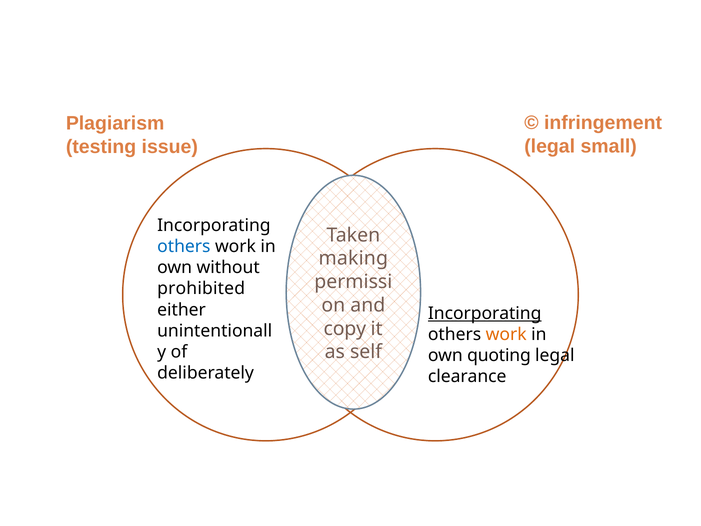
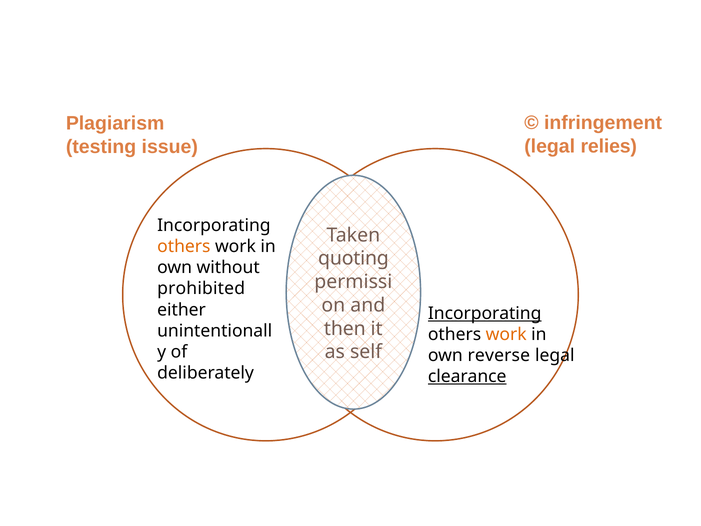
small: small -> relies
others at (184, 246) colour: blue -> orange
making: making -> quoting
copy: copy -> then
quoting: quoting -> reverse
clearance underline: none -> present
